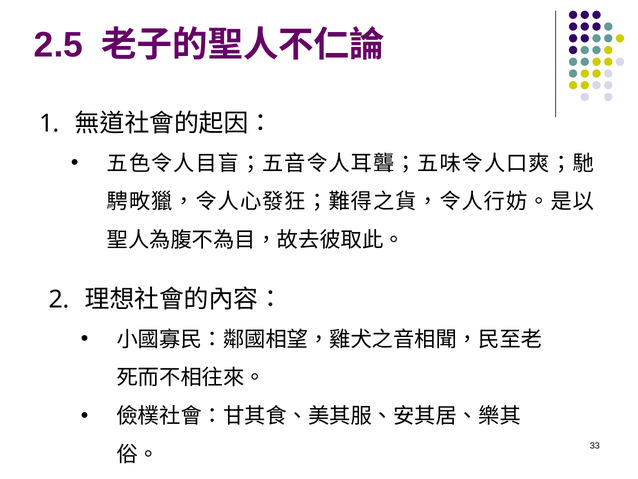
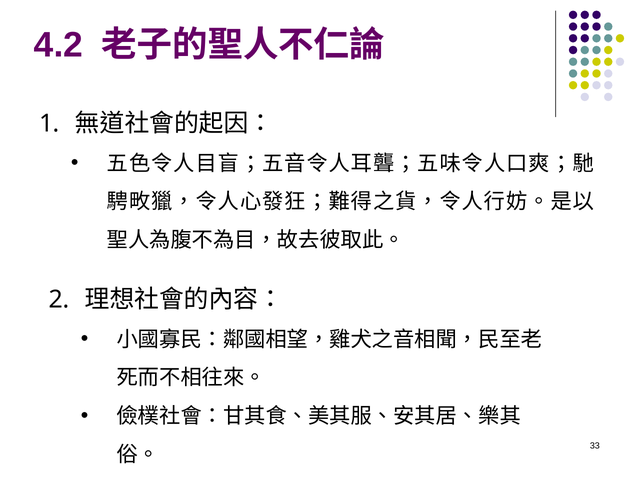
2.5: 2.5 -> 4.2
